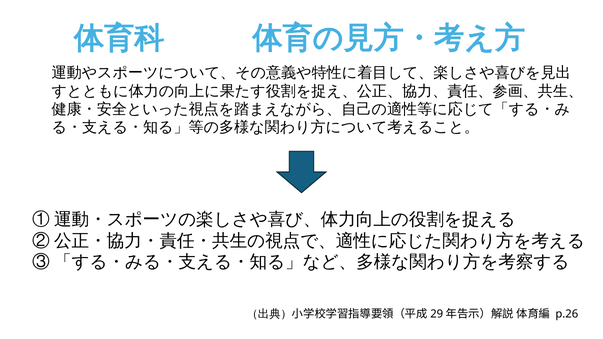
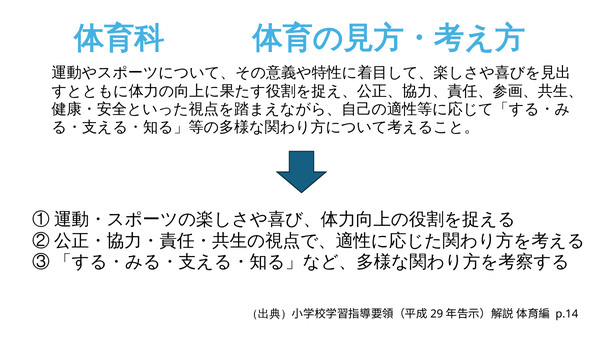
p.26: p.26 -> p.14
